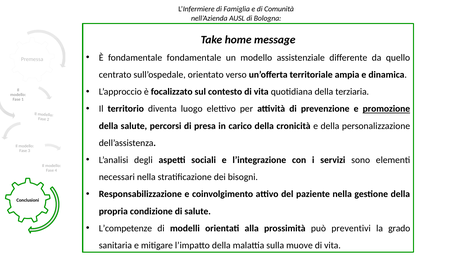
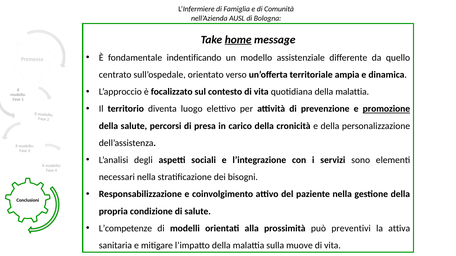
home underline: none -> present
fondamentale fondamentale: fondamentale -> indentificando
quotidiana della terziaria: terziaria -> malattia
grado: grado -> attiva
